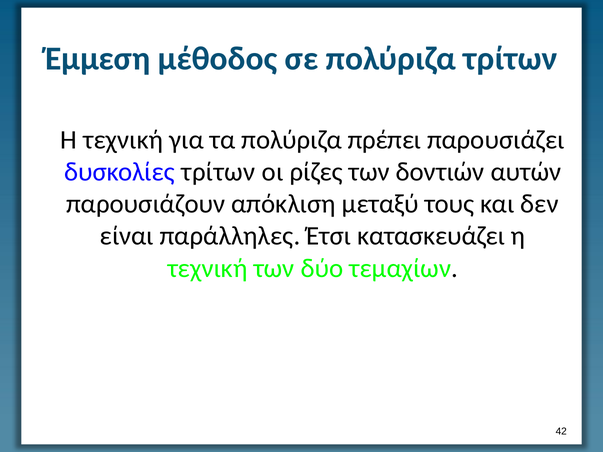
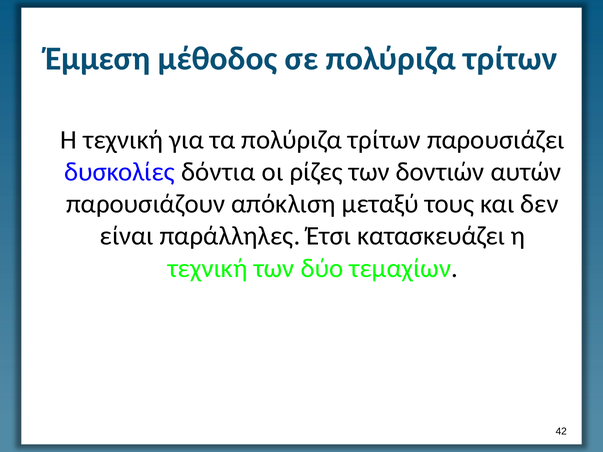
τα πολύριζα πρέπει: πρέπει -> τρίτων
δυσκολίες τρίτων: τρίτων -> δόντια
